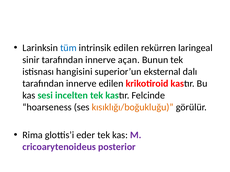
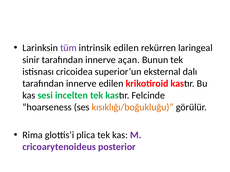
tüm colour: blue -> purple
hangisini: hangisini -> cricoidea
eder: eder -> plica
